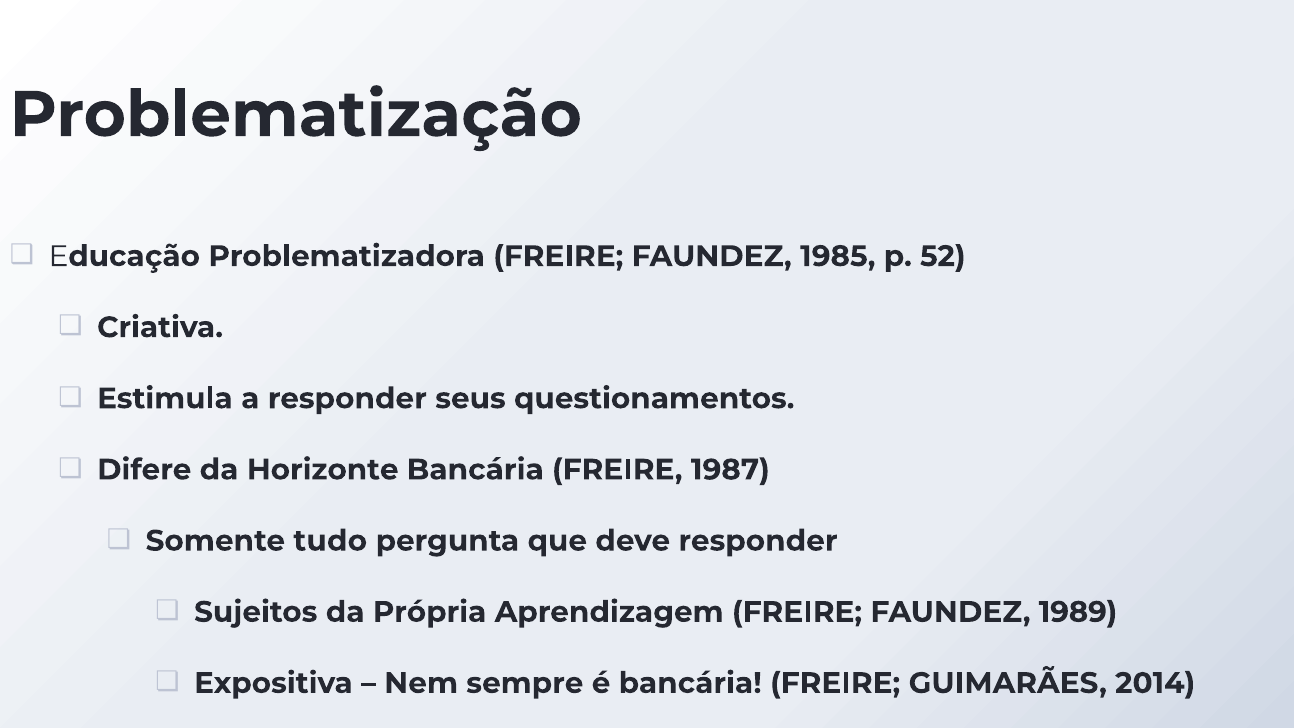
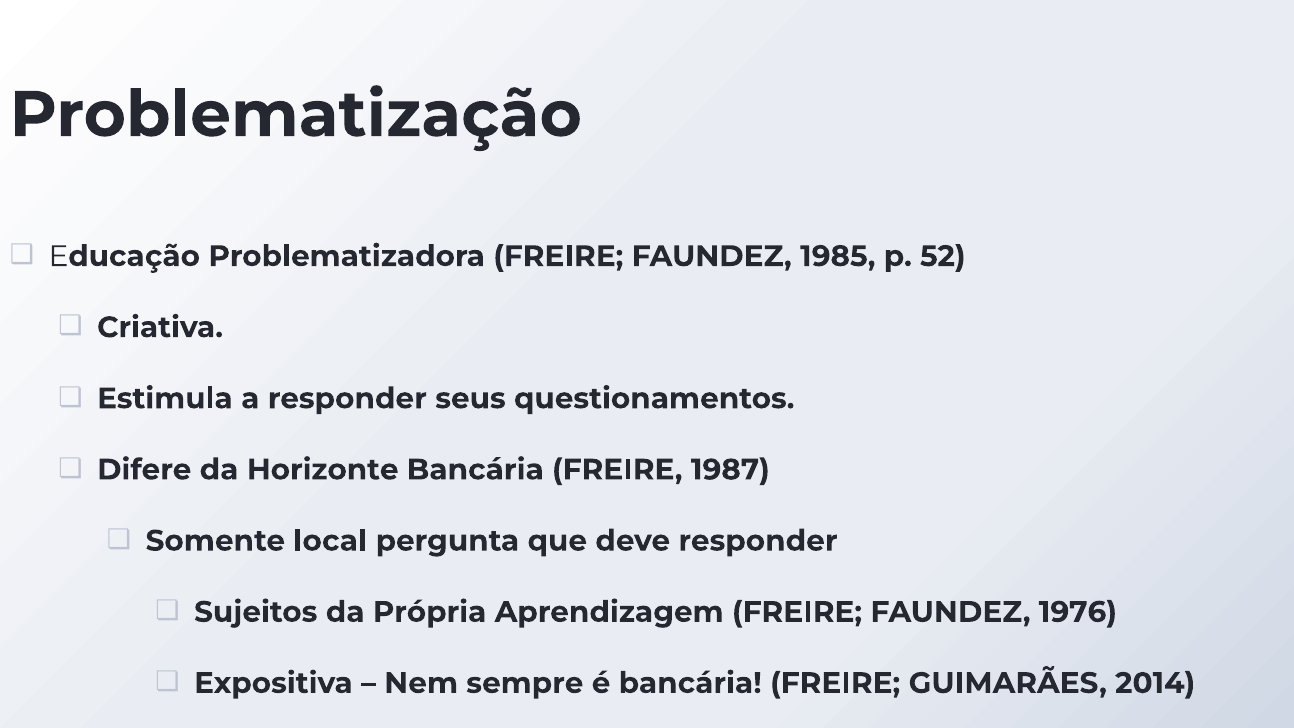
tudo: tudo -> local
1989: 1989 -> 1976
